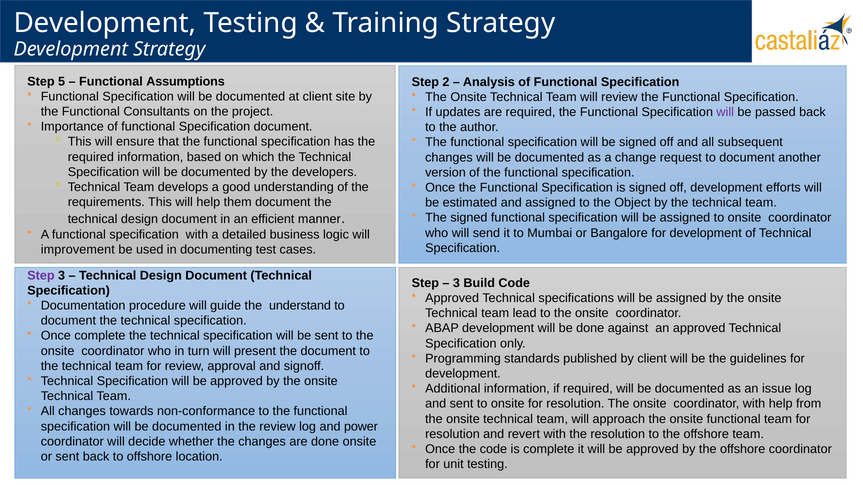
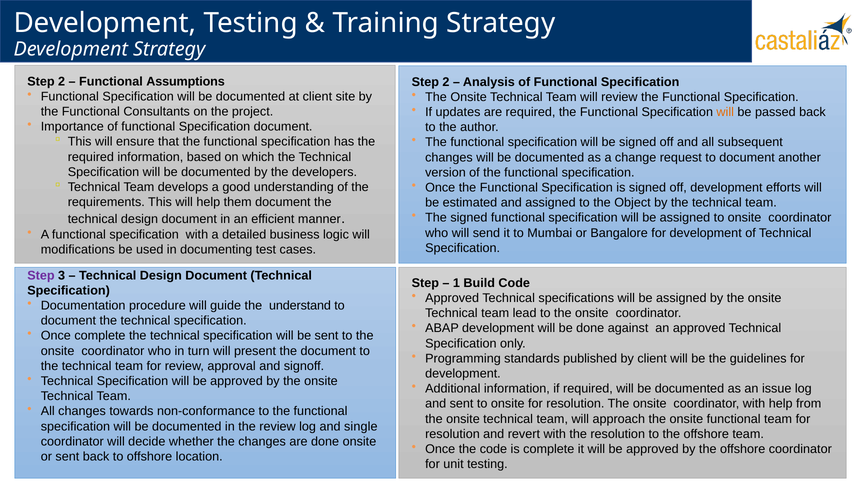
5 at (62, 81): 5 -> 2
will at (725, 112) colour: purple -> orange
improvement: improvement -> modifications
3 at (456, 283): 3 -> 1
power: power -> single
